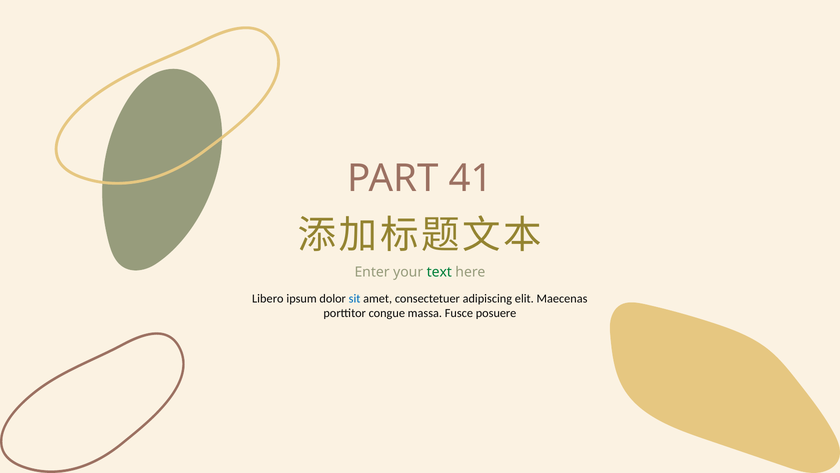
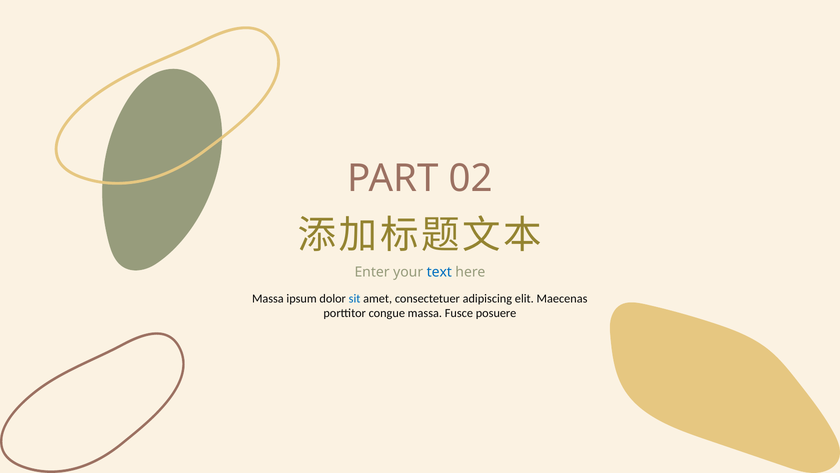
41: 41 -> 02
text colour: green -> blue
Libero at (268, 298): Libero -> Massa
